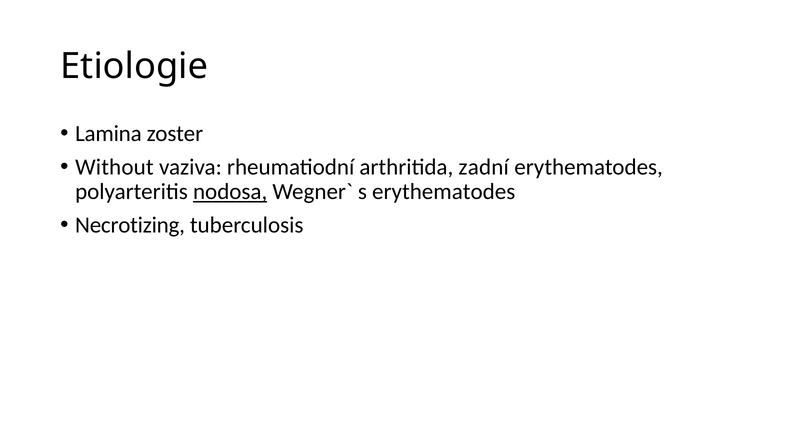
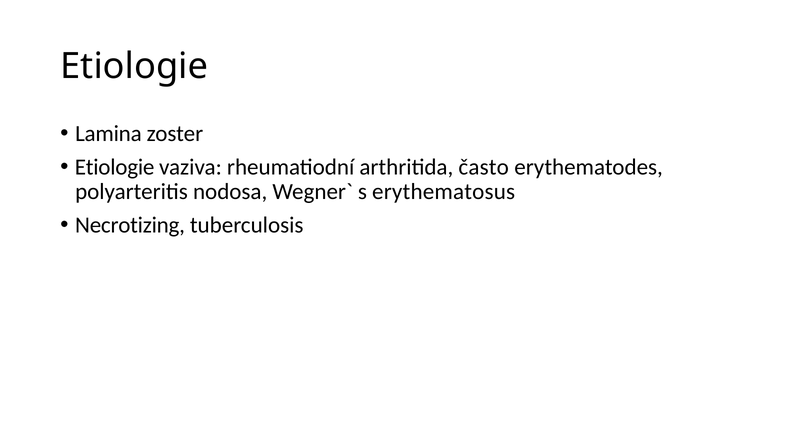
Without at (114, 167): Without -> Etiologie
zadní: zadní -> často
nodosa underline: present -> none
s erythematodes: erythematodes -> erythematosus
